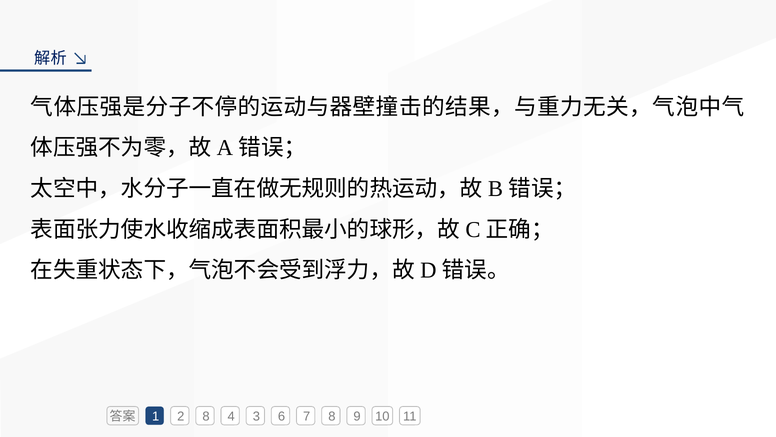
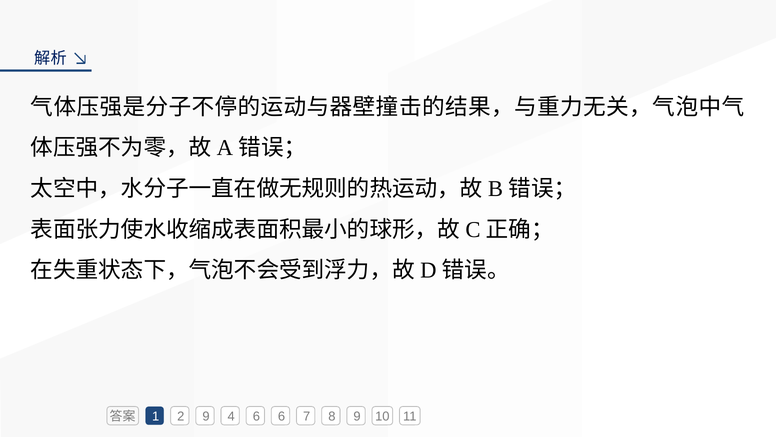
2 8: 8 -> 9
4 3: 3 -> 6
